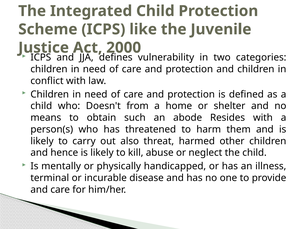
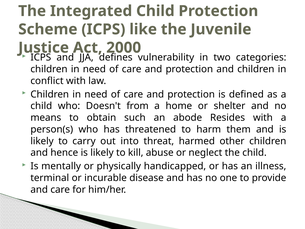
also: also -> into
